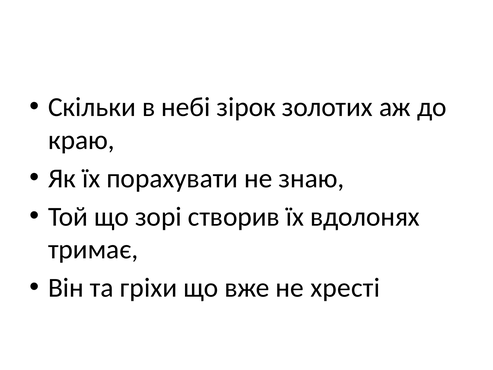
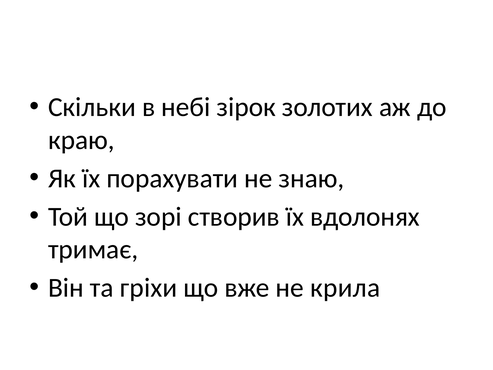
хресті: хресті -> крила
